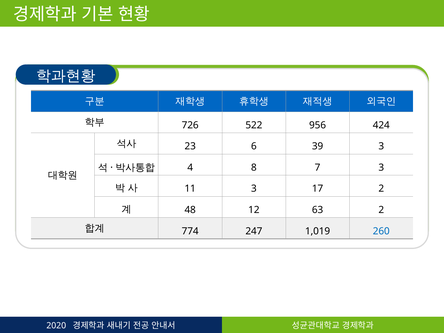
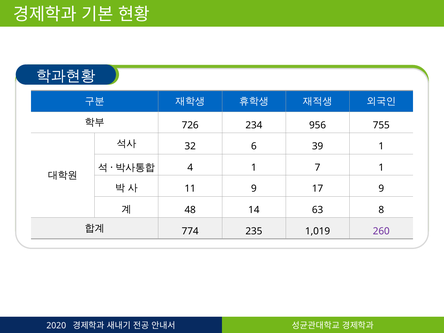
522: 522 -> 234
424: 424 -> 755
23: 23 -> 32
39 3: 3 -> 1
4 8: 8 -> 1
7 3: 3 -> 1
11 3: 3 -> 9
17 2: 2 -> 9
12: 12 -> 14
63 2: 2 -> 8
247: 247 -> 235
260 colour: blue -> purple
